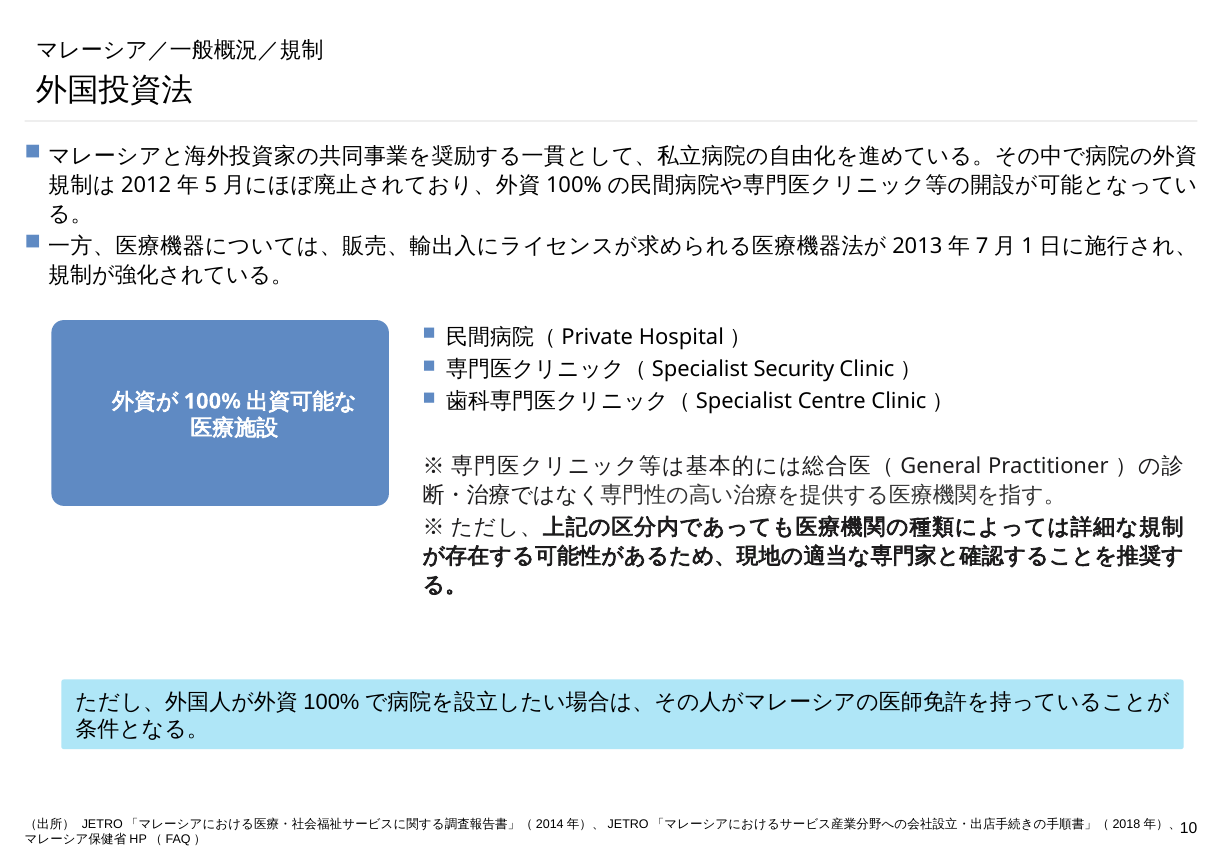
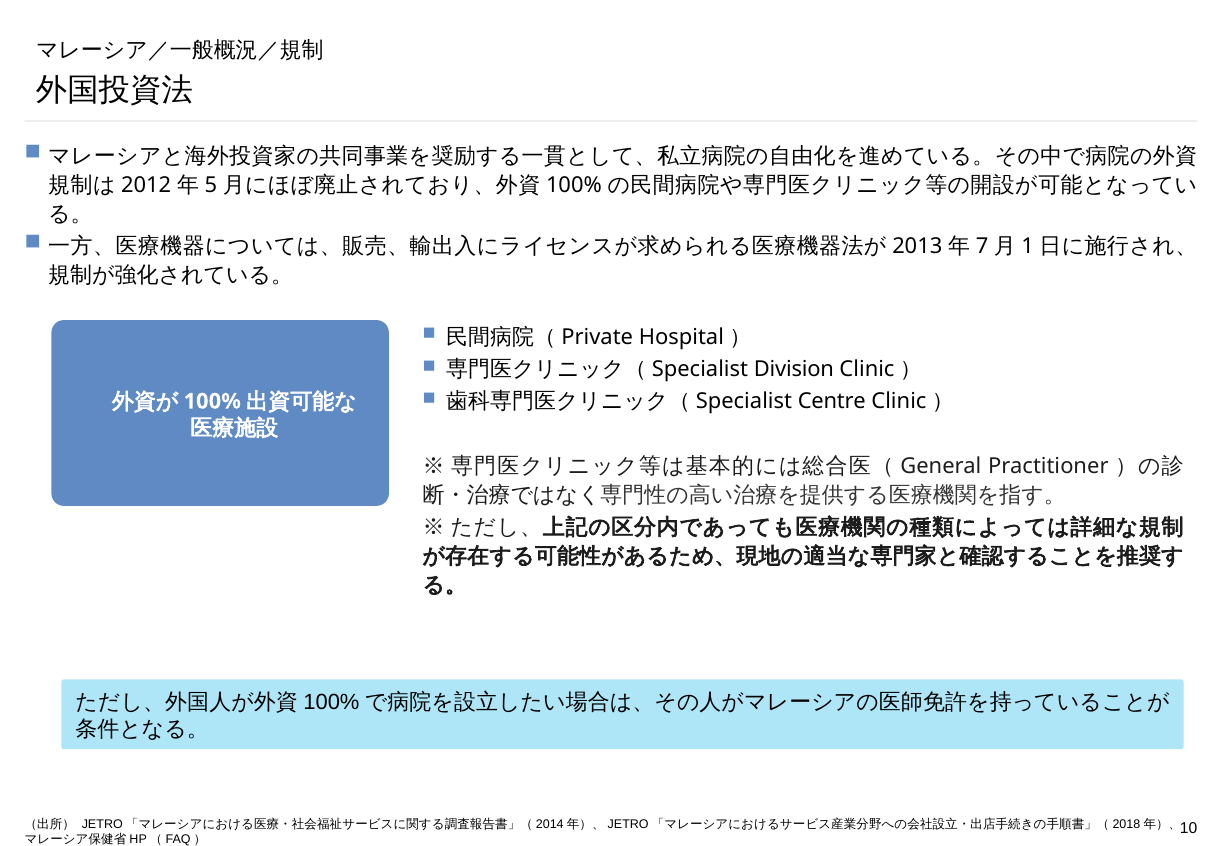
Security: Security -> Division
